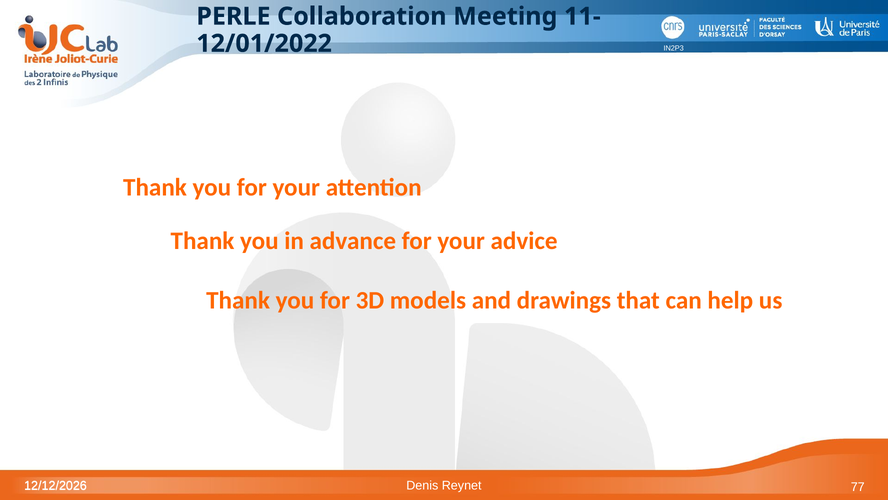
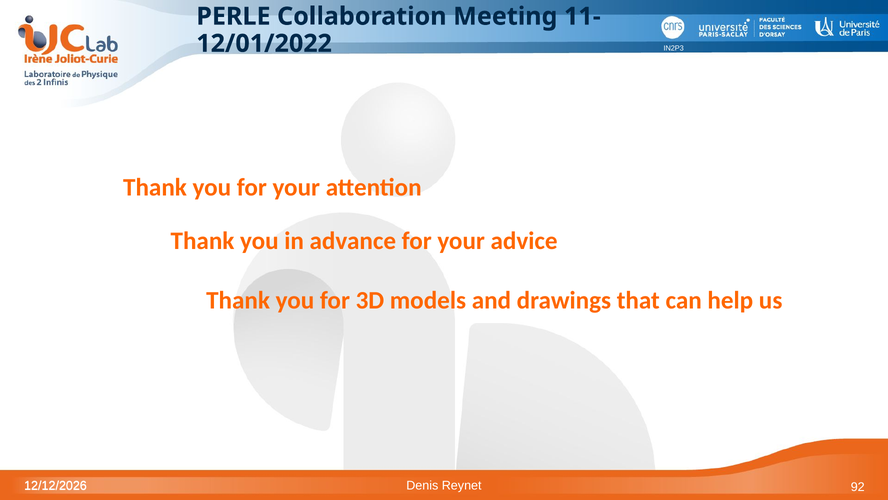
77: 77 -> 92
